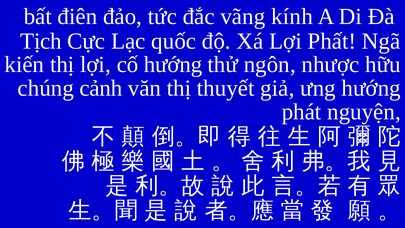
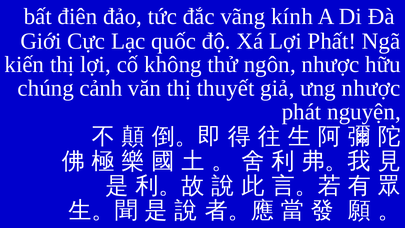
Tịch: Tịch -> Giới
cố hướng: hướng -> không
ưng hướng: hướng -> nhược
